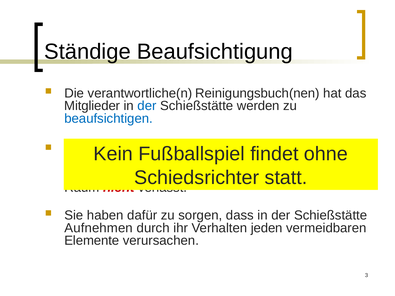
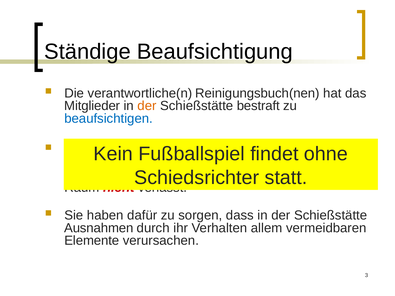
der at (147, 106) colour: blue -> orange
werden: werden -> bestraft
Aufnehmen: Aufnehmen -> Ausnahmen
Verhalten jeden: jeden -> allem
